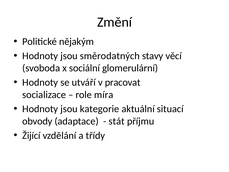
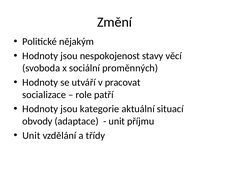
směrodatných: směrodatných -> nespokojenost
glomerulární: glomerulární -> proměnných
míra: míra -> patří
stát at (117, 121): stát -> unit
Žijící at (31, 135): Žijící -> Unit
